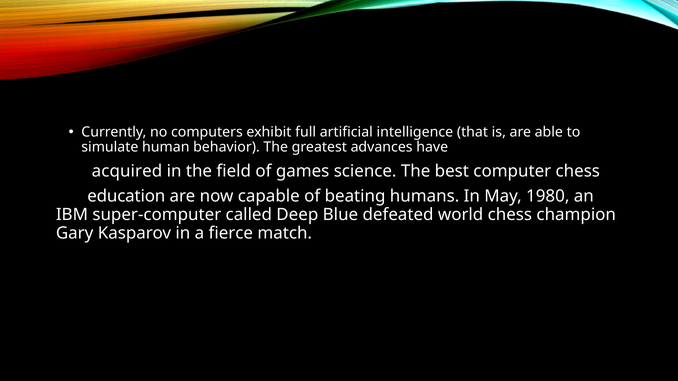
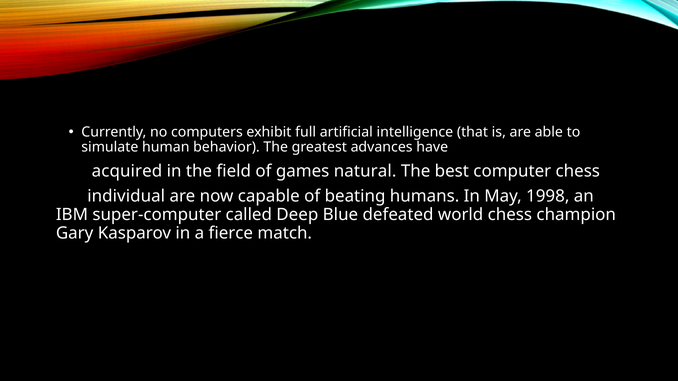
science: science -> natural
education: education -> individual
1980: 1980 -> 1998
